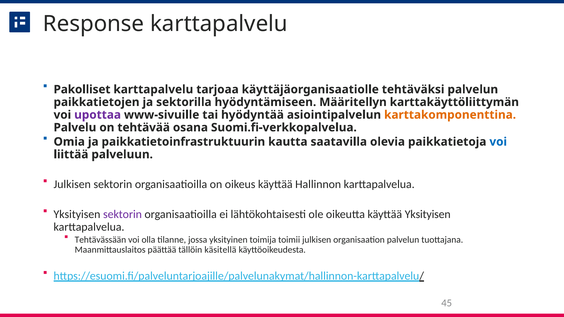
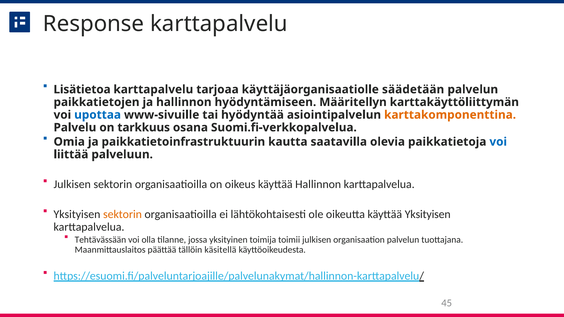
Pakolliset: Pakolliset -> Lisätietoa
tehtäväksi: tehtäväksi -> säädetään
ja sektorilla: sektorilla -> hallinnon
upottaa colour: purple -> blue
tehtävää: tehtävää -> tarkkuus
sektorin at (122, 214) colour: purple -> orange
